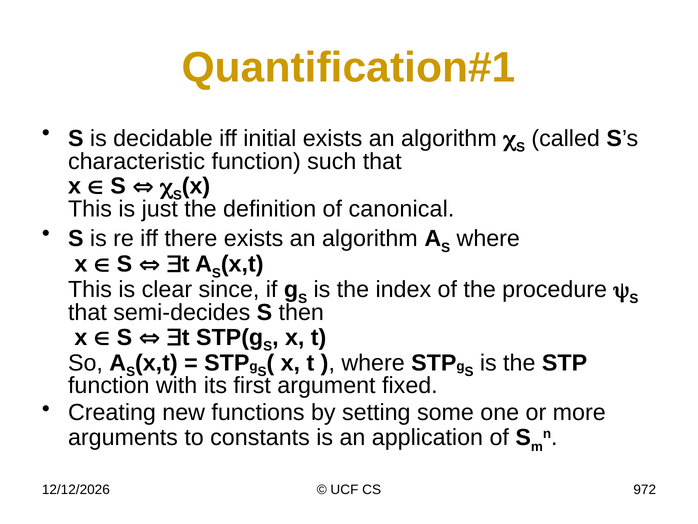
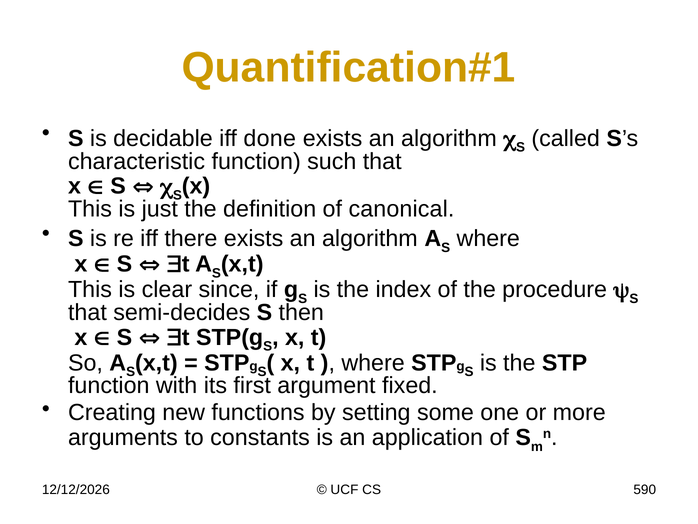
initial: initial -> done
972: 972 -> 590
